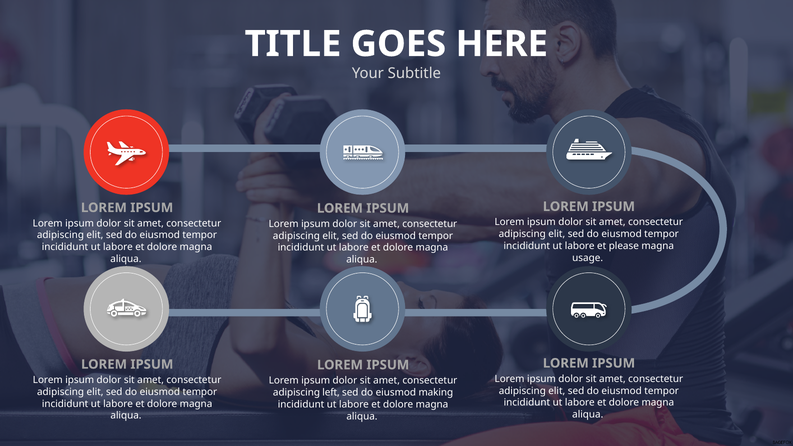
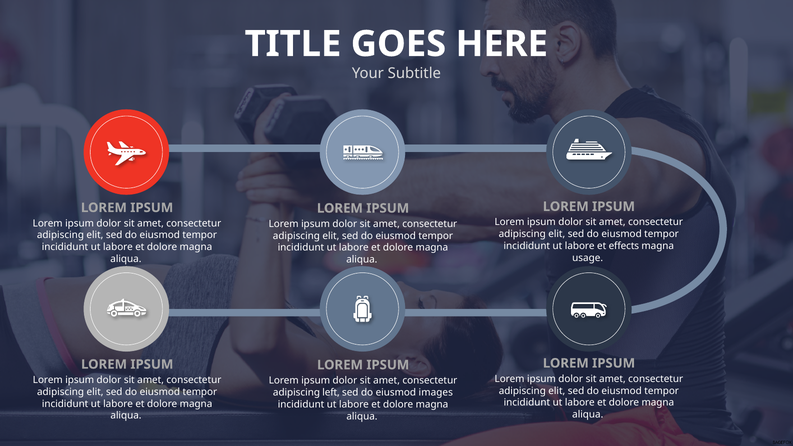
please: please -> effects
making: making -> images
